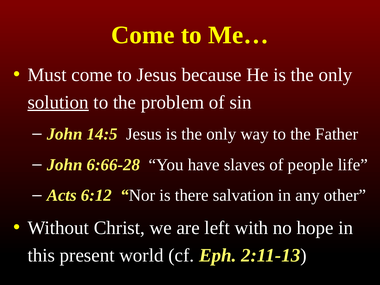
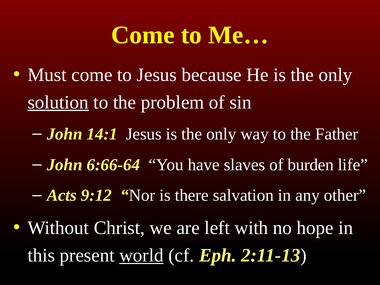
14:5: 14:5 -> 14:1
6:66-28: 6:66-28 -> 6:66-64
people: people -> burden
6:12: 6:12 -> 9:12
world underline: none -> present
